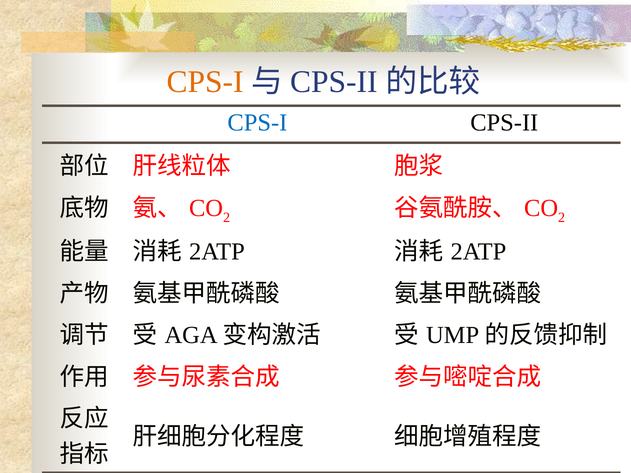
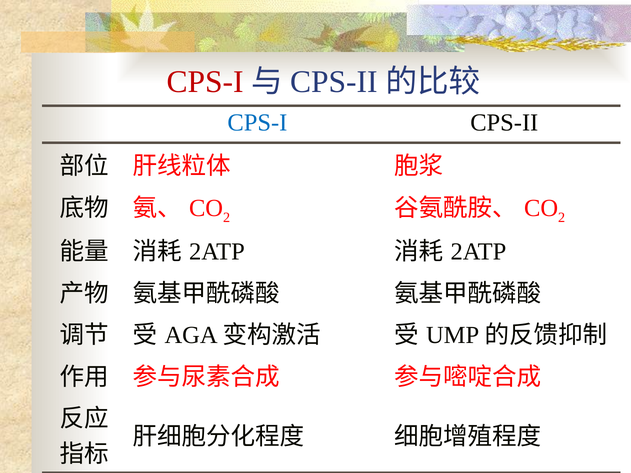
CPS-I at (205, 82) colour: orange -> red
